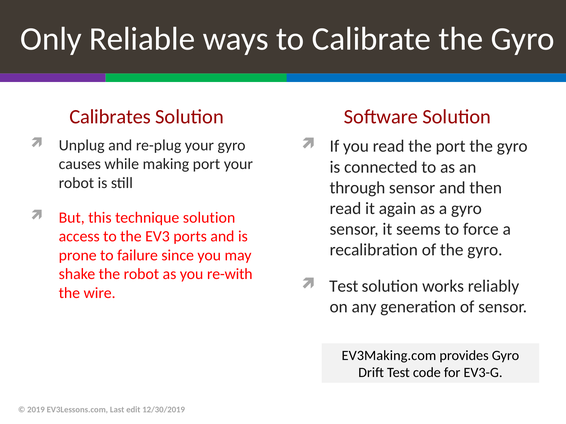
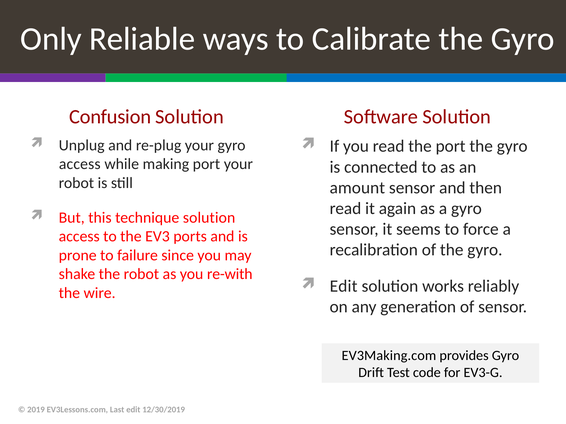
Calibrates: Calibrates -> Confusion
causes at (80, 164): causes -> access
through: through -> amount
Test at (344, 287): Test -> Edit
